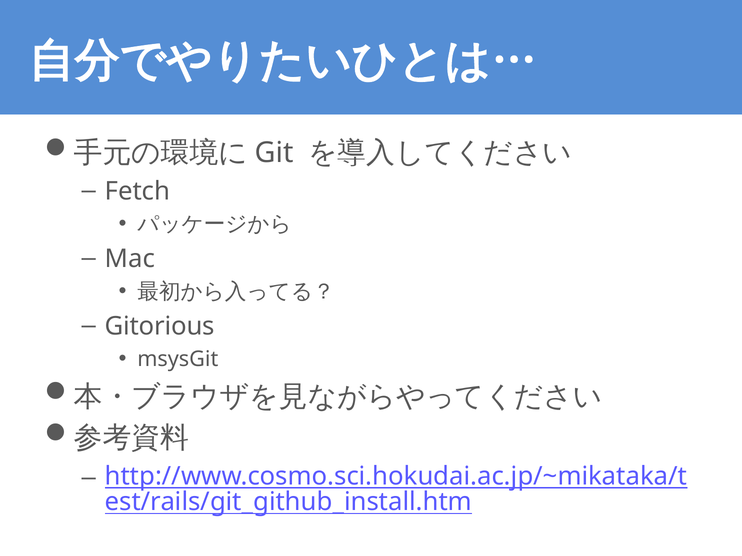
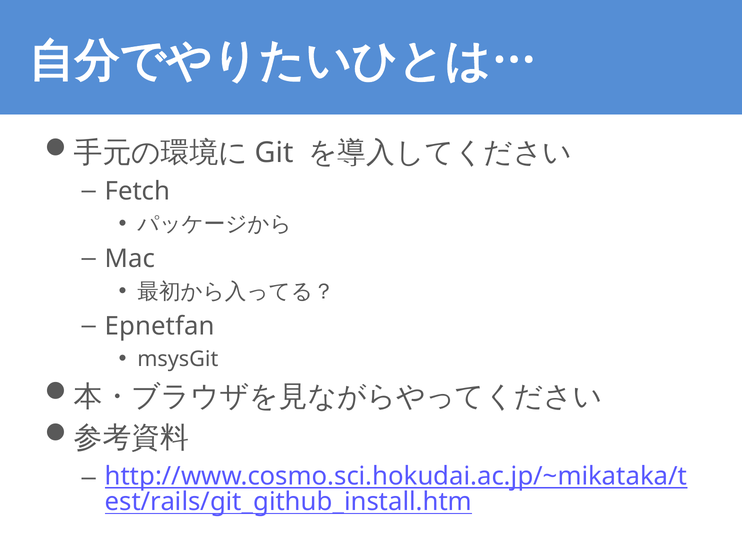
Gitorious: Gitorious -> Epnetfan
